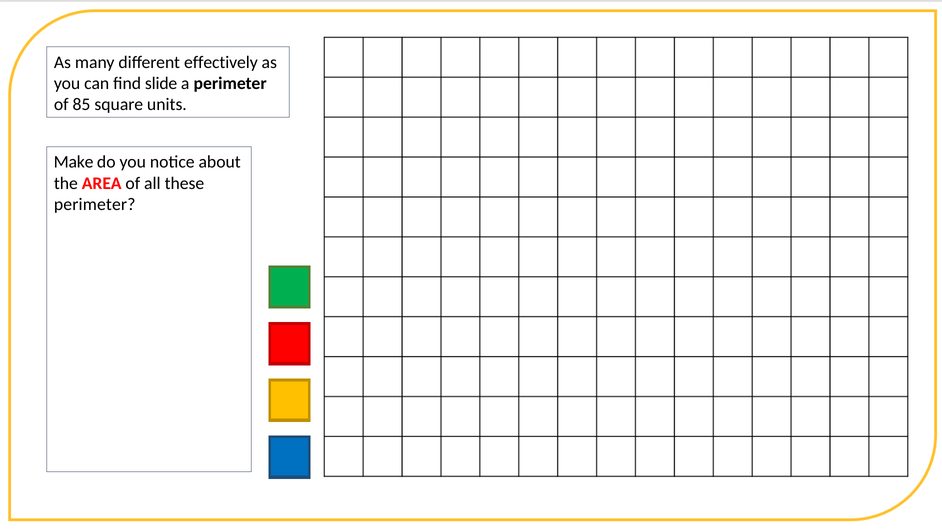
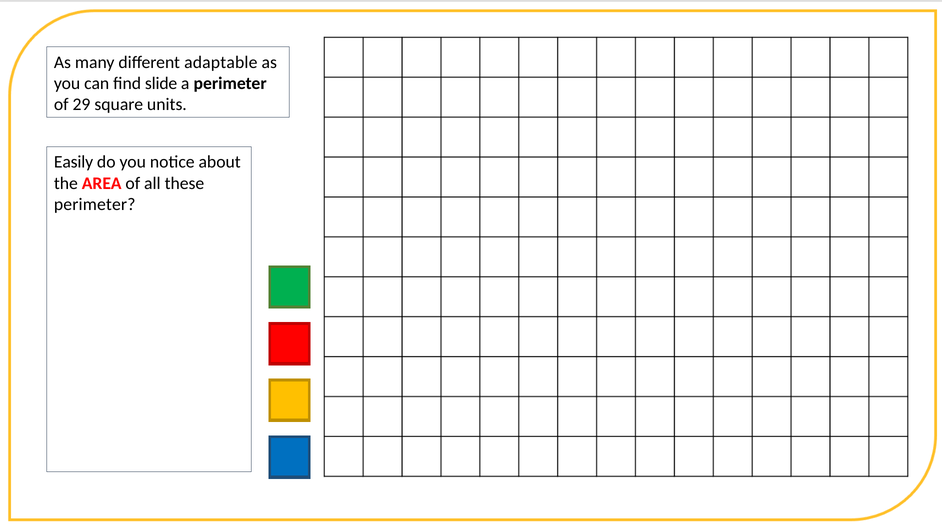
effectively: effectively -> adaptable
85: 85 -> 29
Make: Make -> Easily
